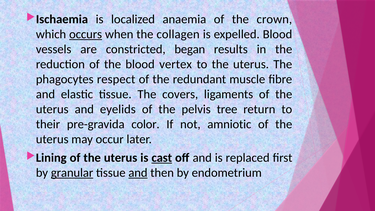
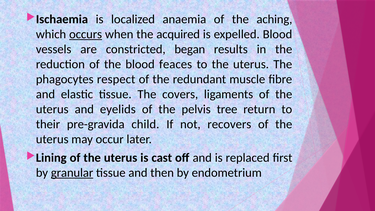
crown: crown -> aching
collagen: collagen -> acquired
vertex: vertex -> feaces
color: color -> child
amniotic: amniotic -> recovers
cast underline: present -> none
and at (138, 173) underline: present -> none
